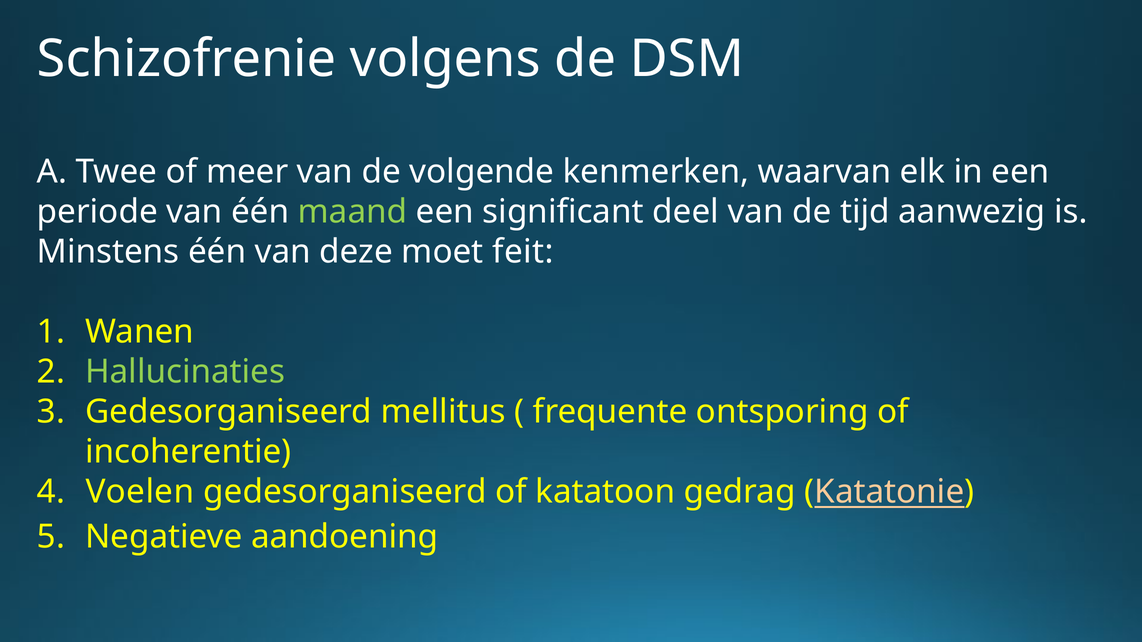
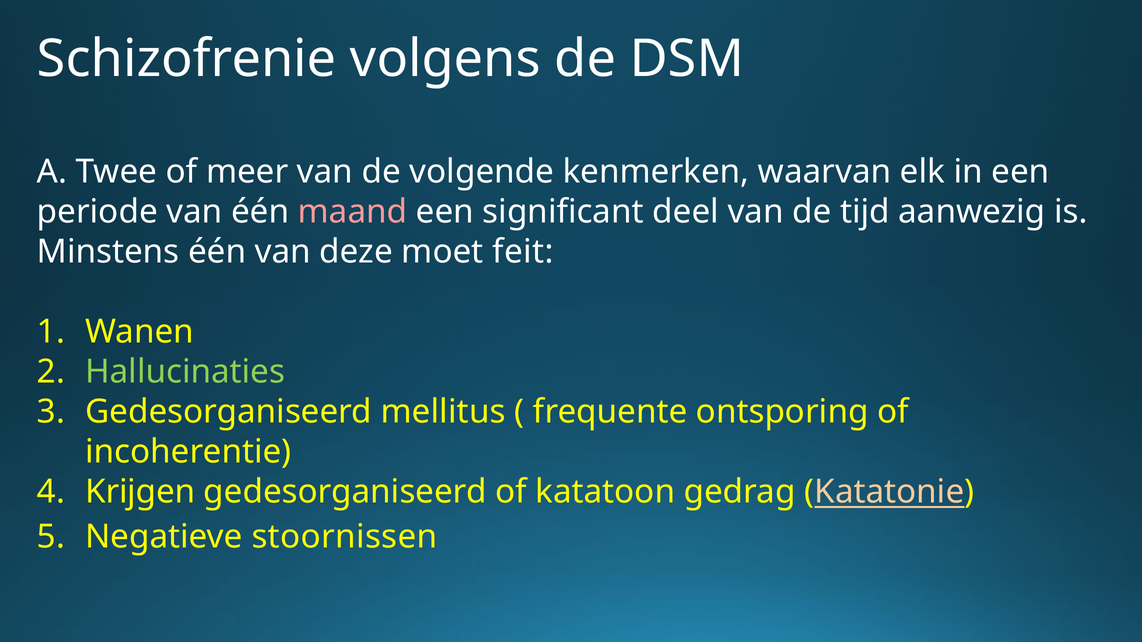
maand colour: light green -> pink
Voelen: Voelen -> Krijgen
aandoening: aandoening -> stoornissen
